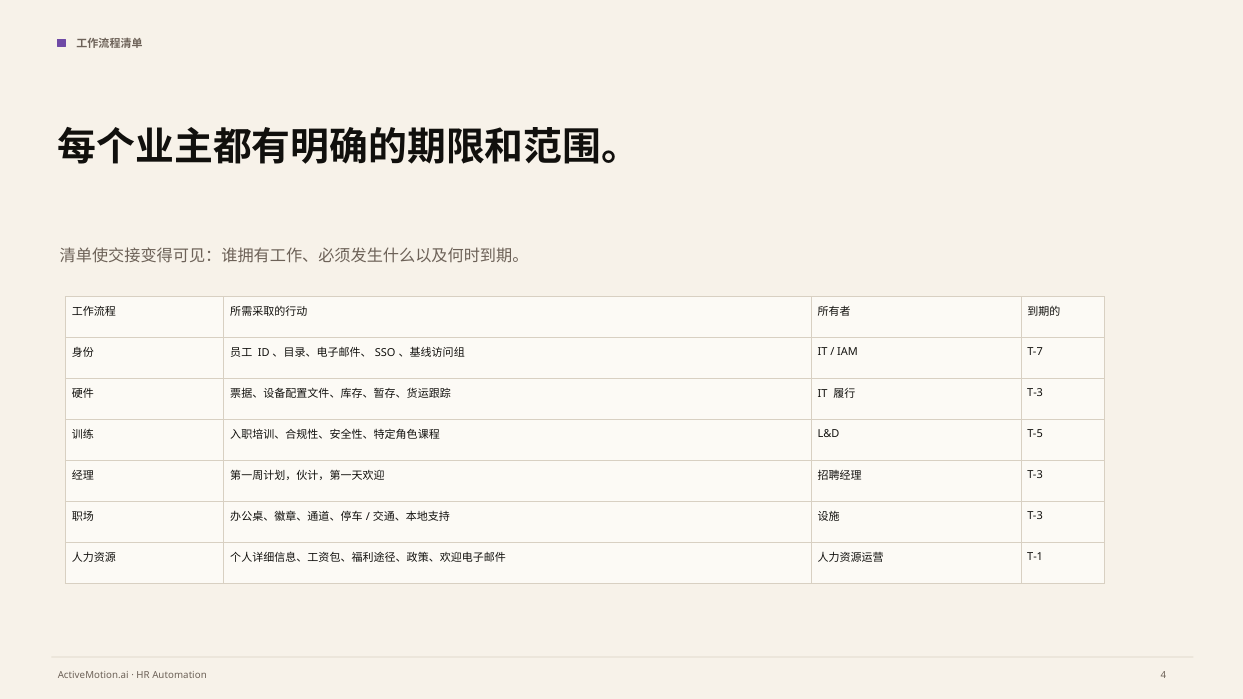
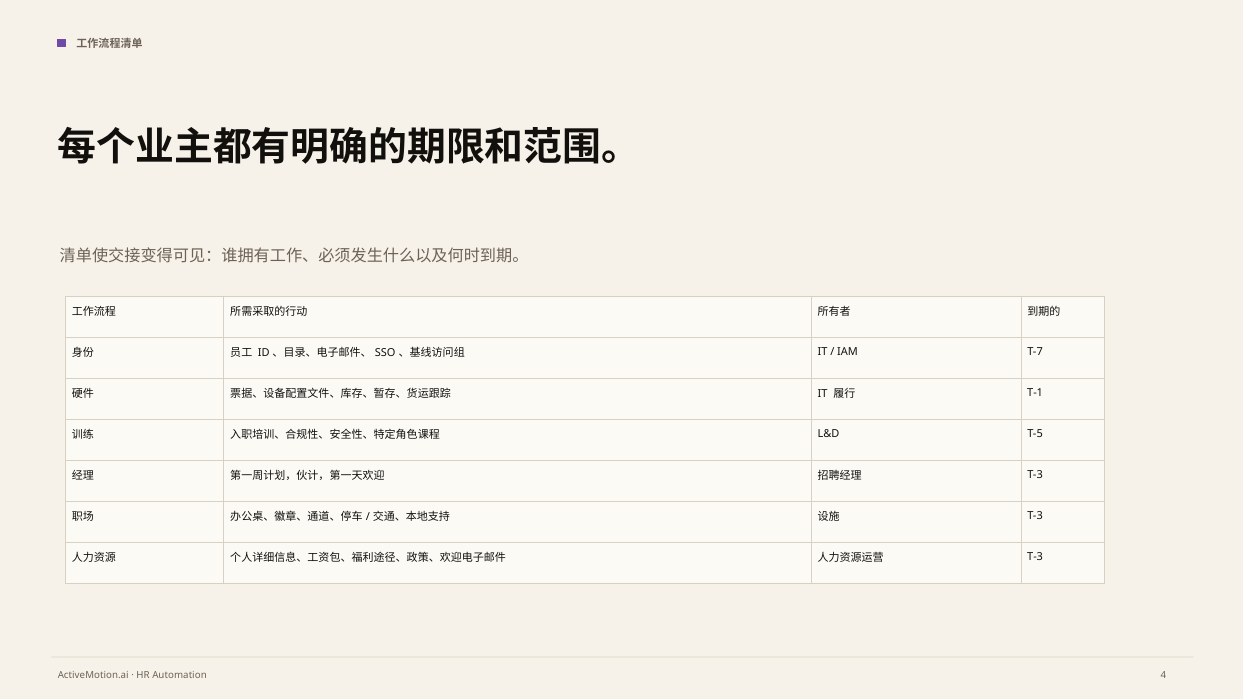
T-3 at (1035, 393): T-3 -> T-1
T-1 at (1035, 557): T-1 -> T-3
